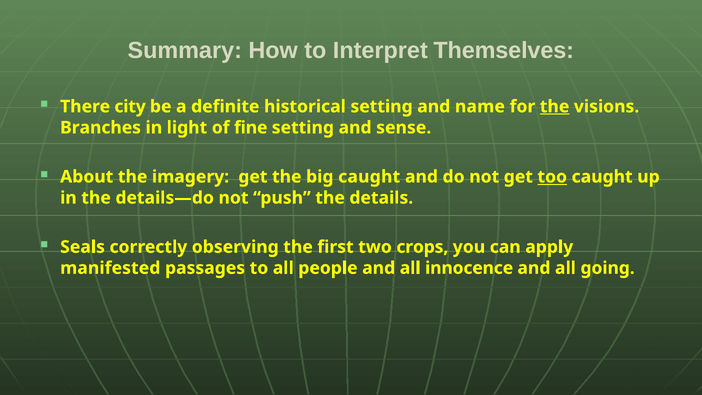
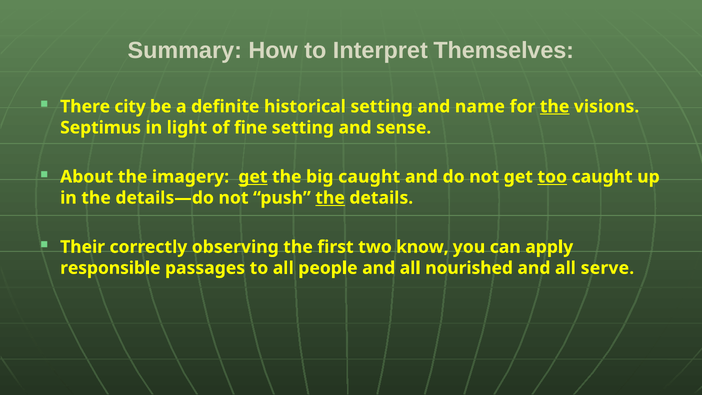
Branches: Branches -> Septimus
get at (253, 177) underline: none -> present
the at (330, 198) underline: none -> present
Seals: Seals -> Their
crops: crops -> know
manifested: manifested -> responsible
innocence: innocence -> nourished
going: going -> serve
